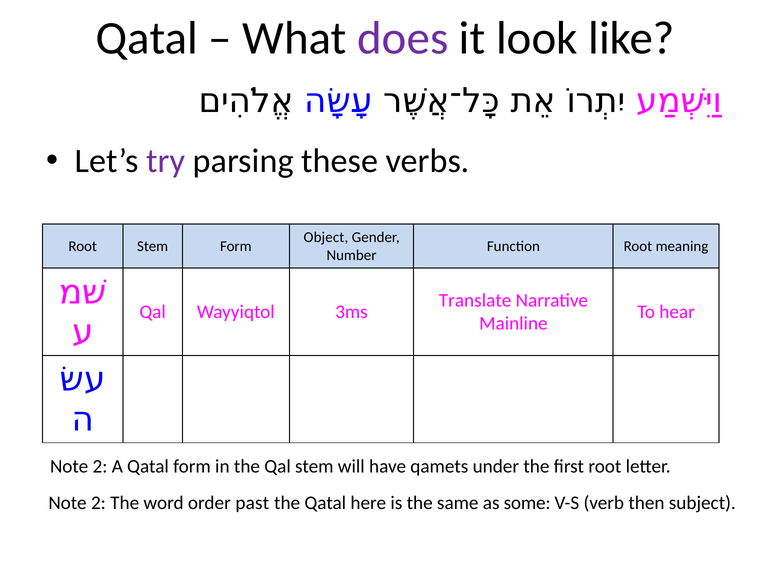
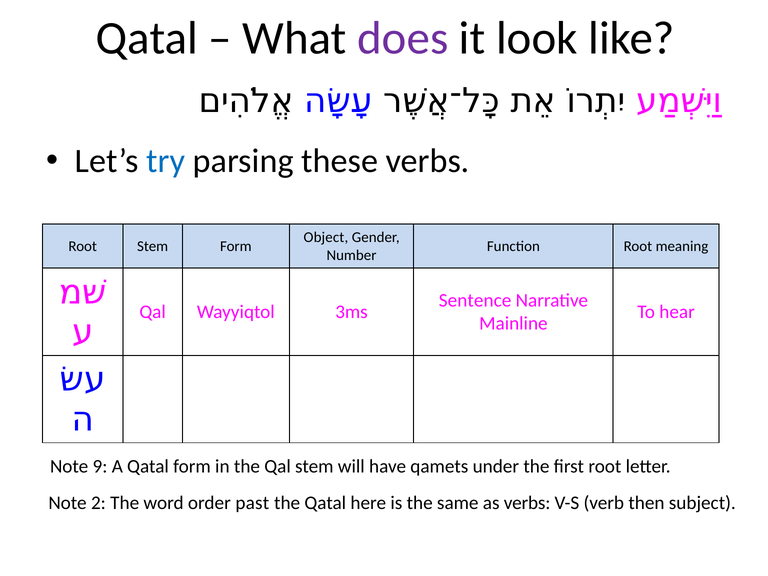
try colour: purple -> blue
Translate: Translate -> Sentence
2 at (100, 466): 2 -> 9
as some: some -> verbs
